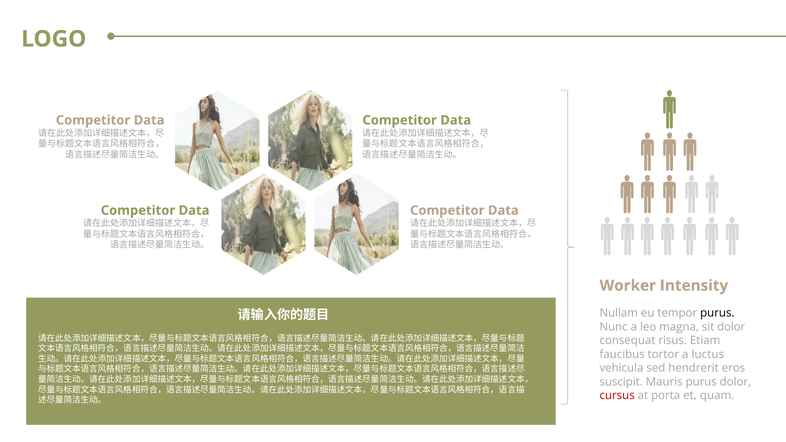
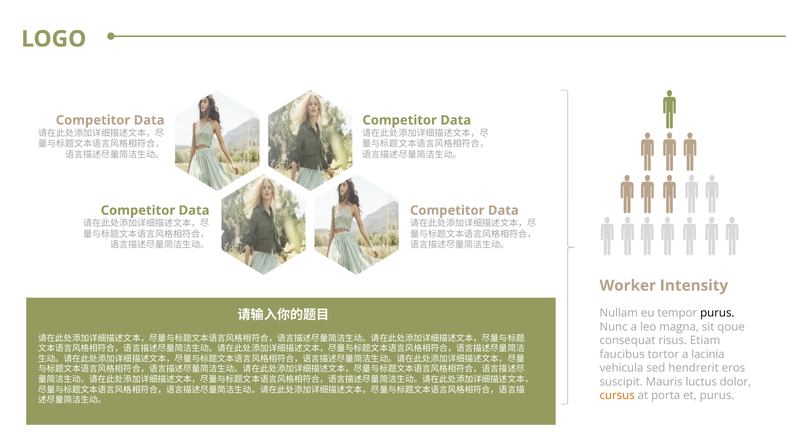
sit dolor: dolor -> qoue
luctus: luctus -> lacinia
Mauris purus: purus -> luctus
cursus colour: red -> orange
et quam: quam -> purus
